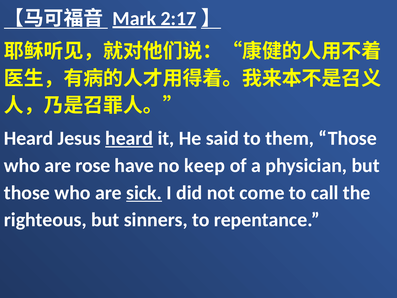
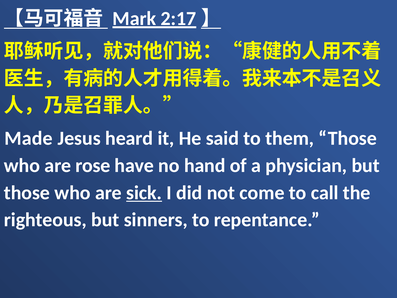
Heard at (29, 138): Heard -> Made
heard at (129, 138) underline: present -> none
keep: keep -> hand
